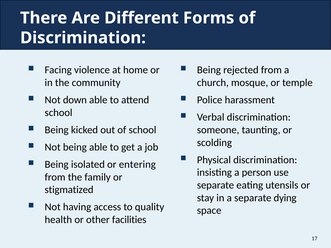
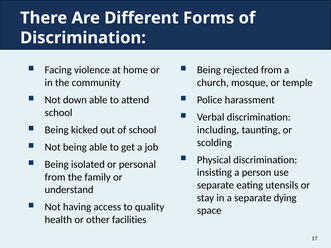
someone: someone -> including
entering: entering -> personal
stigmatized: stigmatized -> understand
